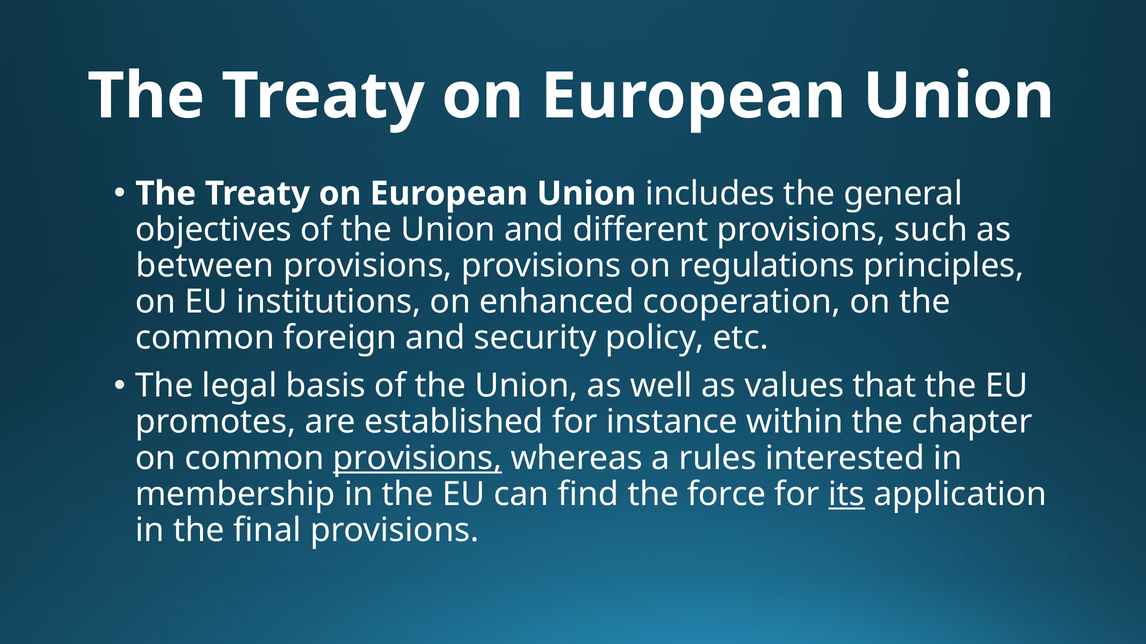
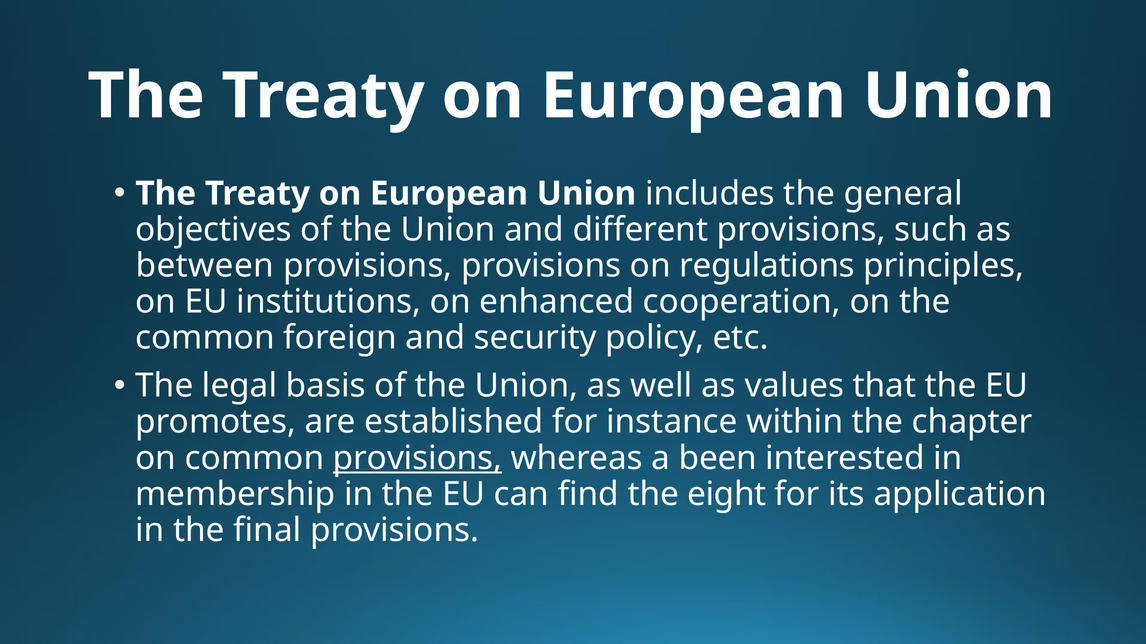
rules: rules -> been
force: force -> eight
its underline: present -> none
